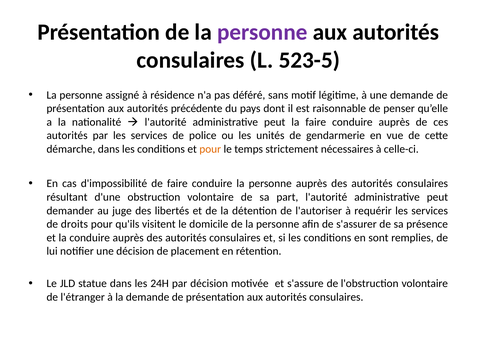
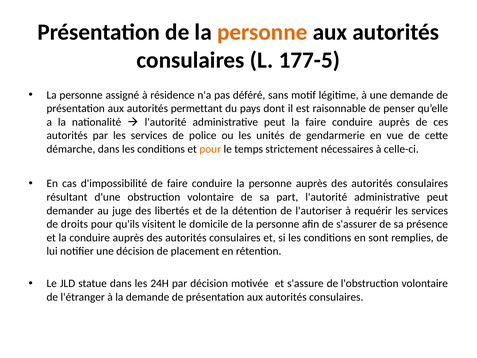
personne at (262, 32) colour: purple -> orange
523-5: 523-5 -> 177-5
précédente: précédente -> permettant
